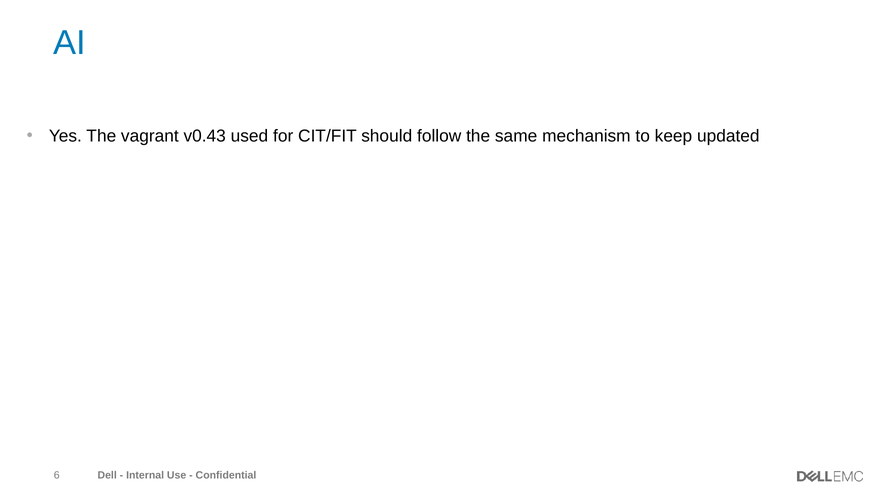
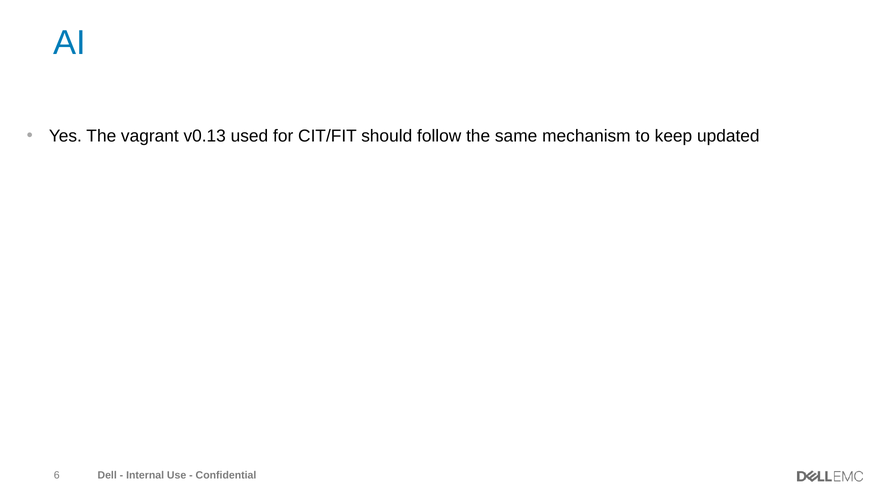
v0.43: v0.43 -> v0.13
